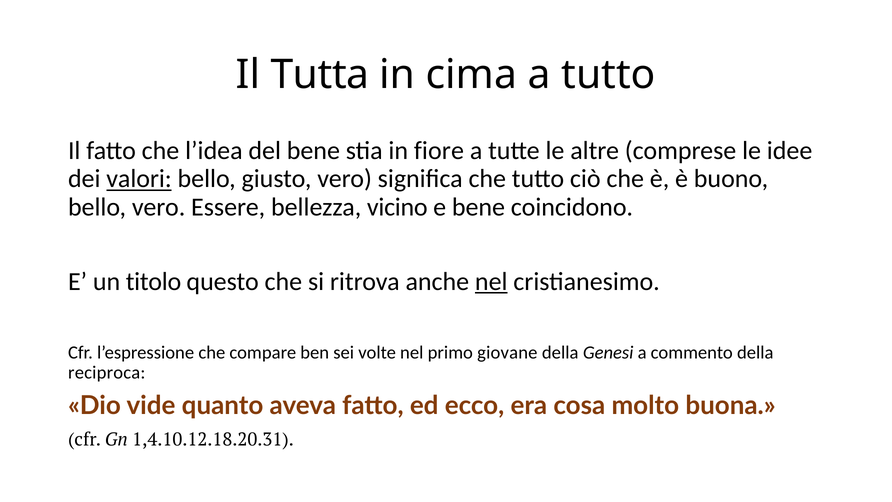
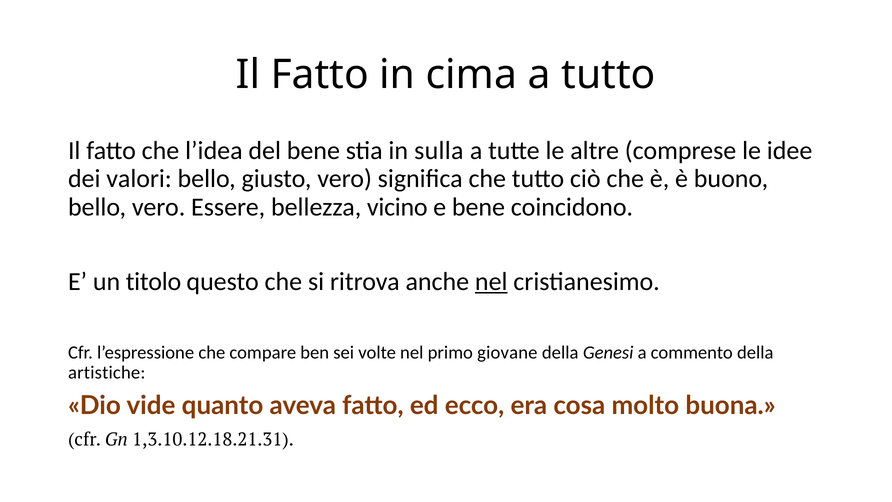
Tutta at (320, 75): Tutta -> Fatto
fiore: fiore -> sulla
valori underline: present -> none
reciproca: reciproca -> artistiche
1,4.10.12.18.20.31: 1,4.10.12.18.20.31 -> 1,3.10.12.18.21.31
